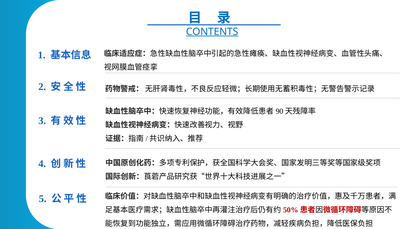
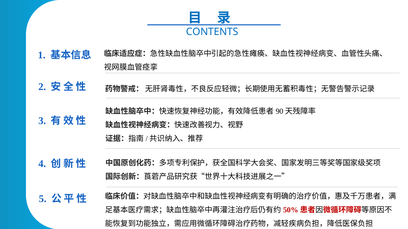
CONTENTS underline: present -> none
